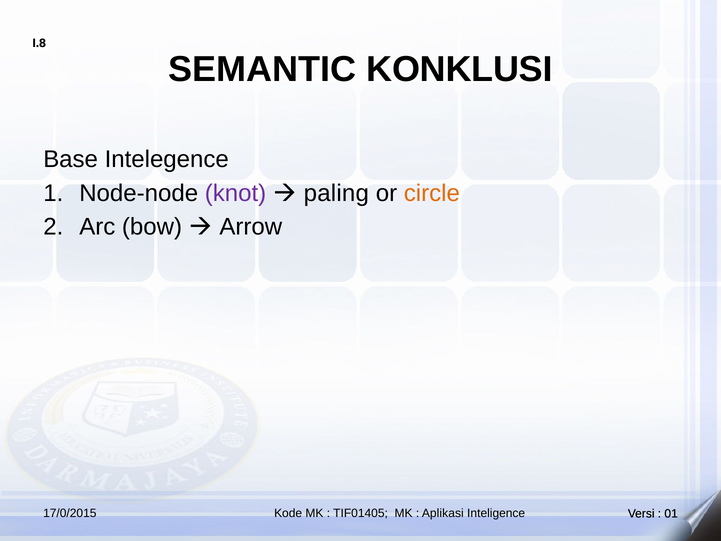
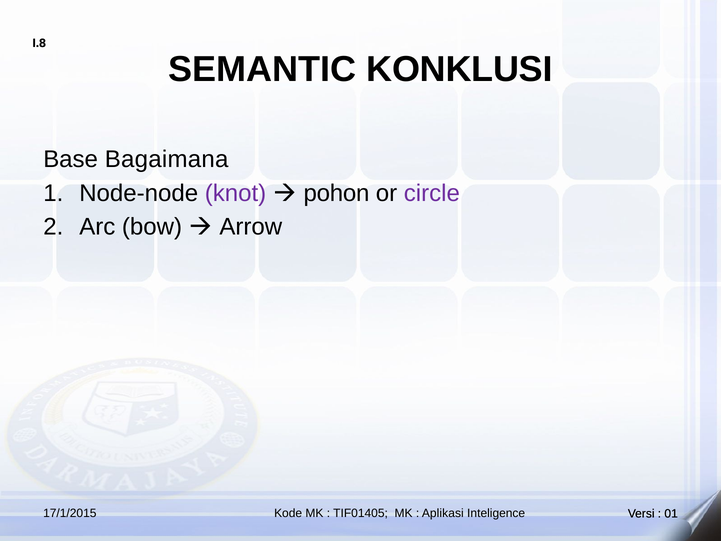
Intelegence: Intelegence -> Bagaimana
paling: paling -> pohon
circle colour: orange -> purple
17/0/2015: 17/0/2015 -> 17/1/2015
